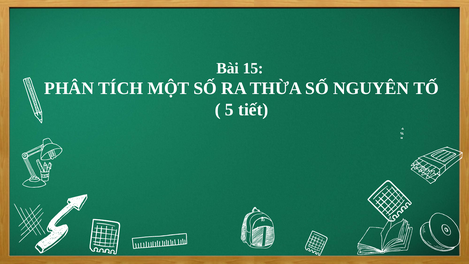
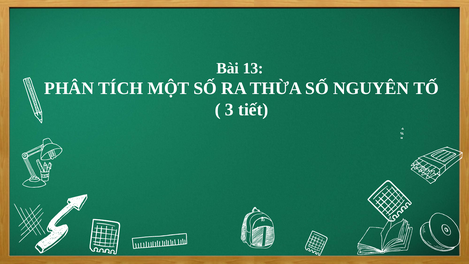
15: 15 -> 13
5: 5 -> 3
